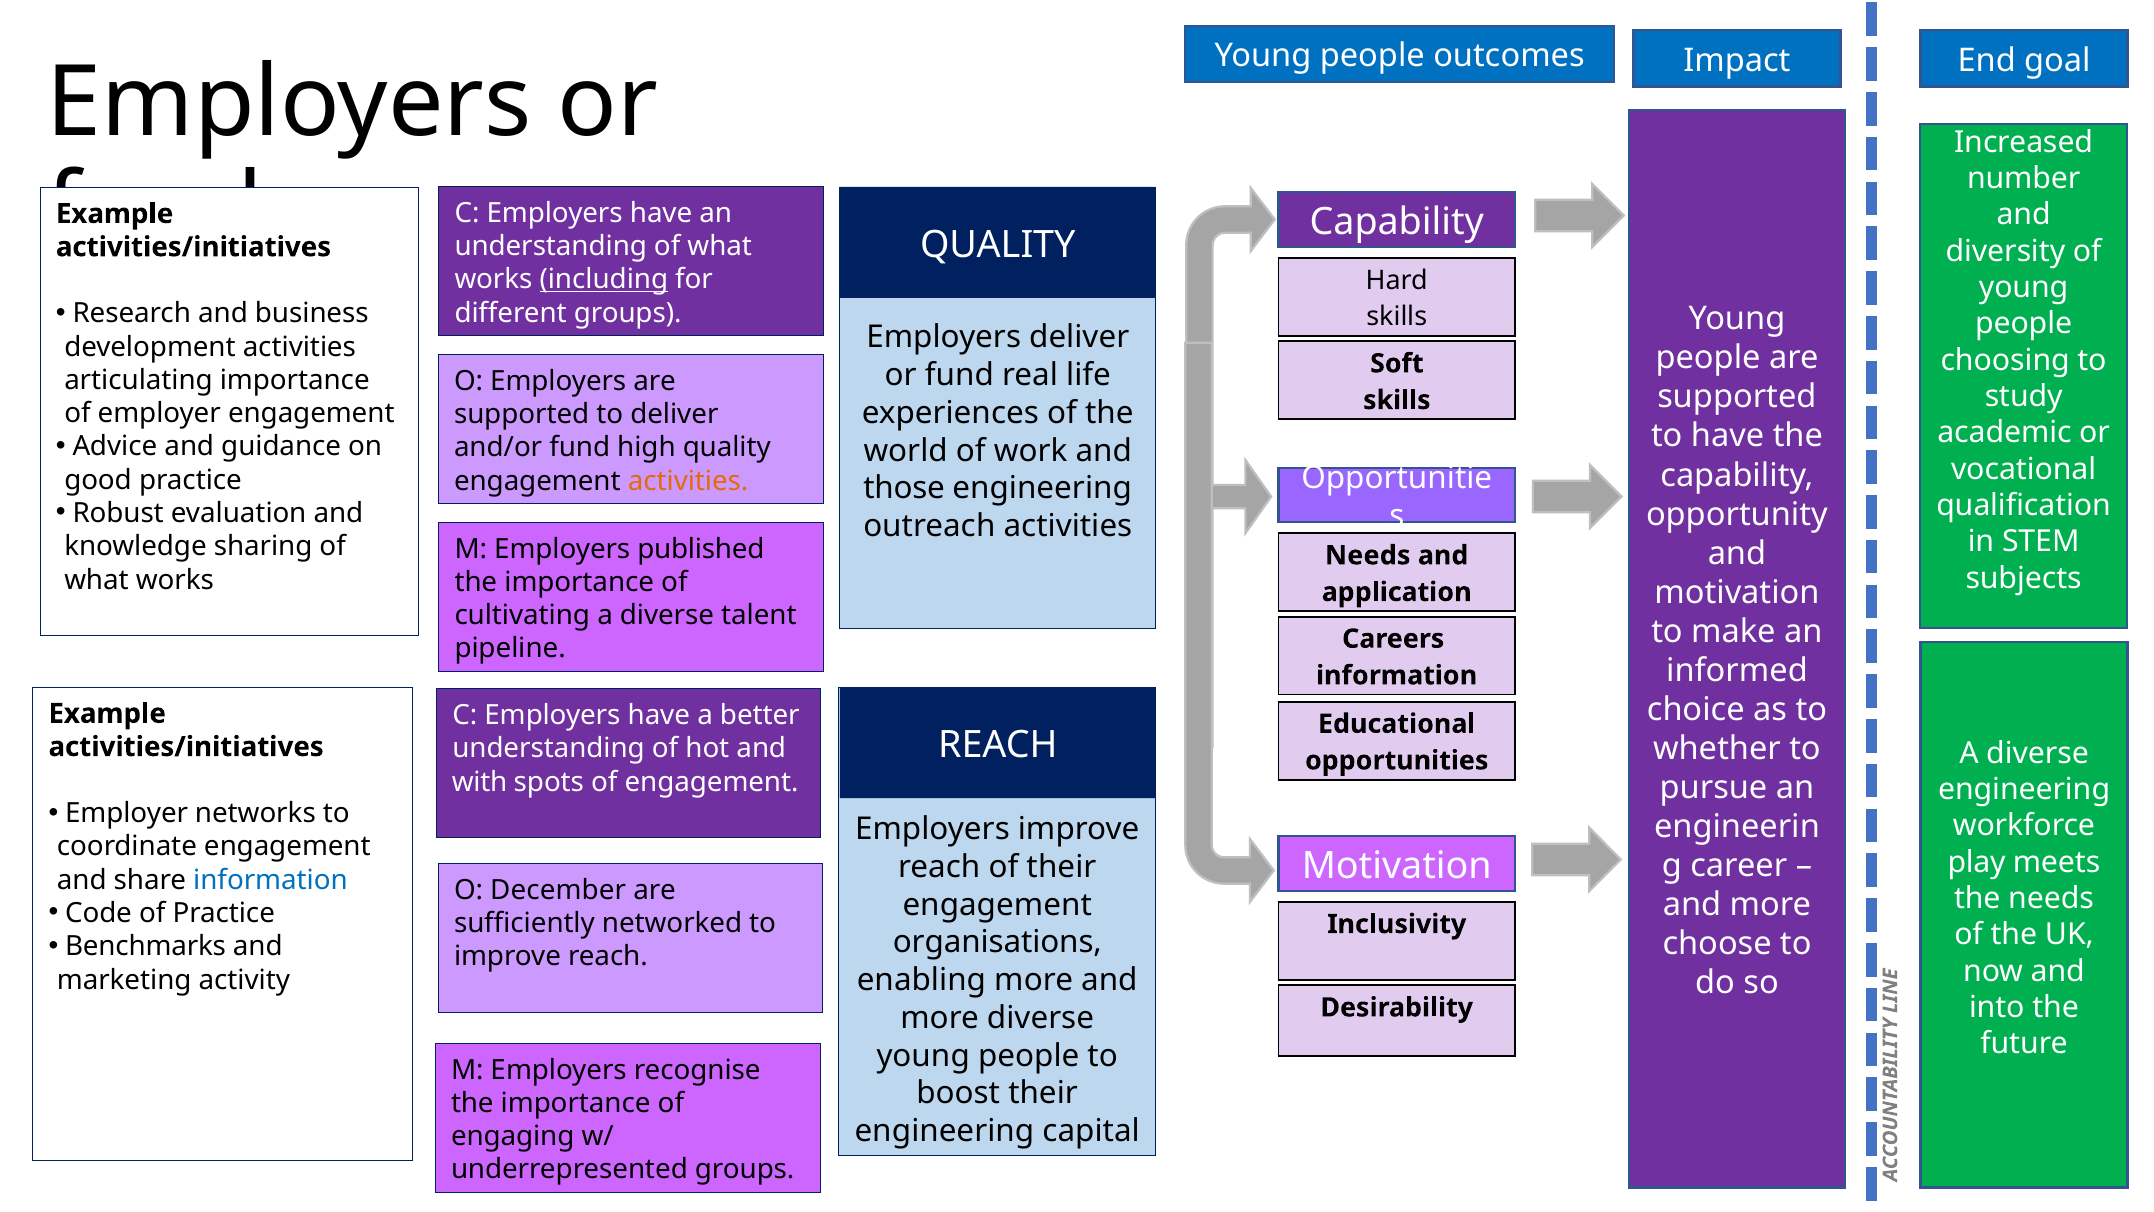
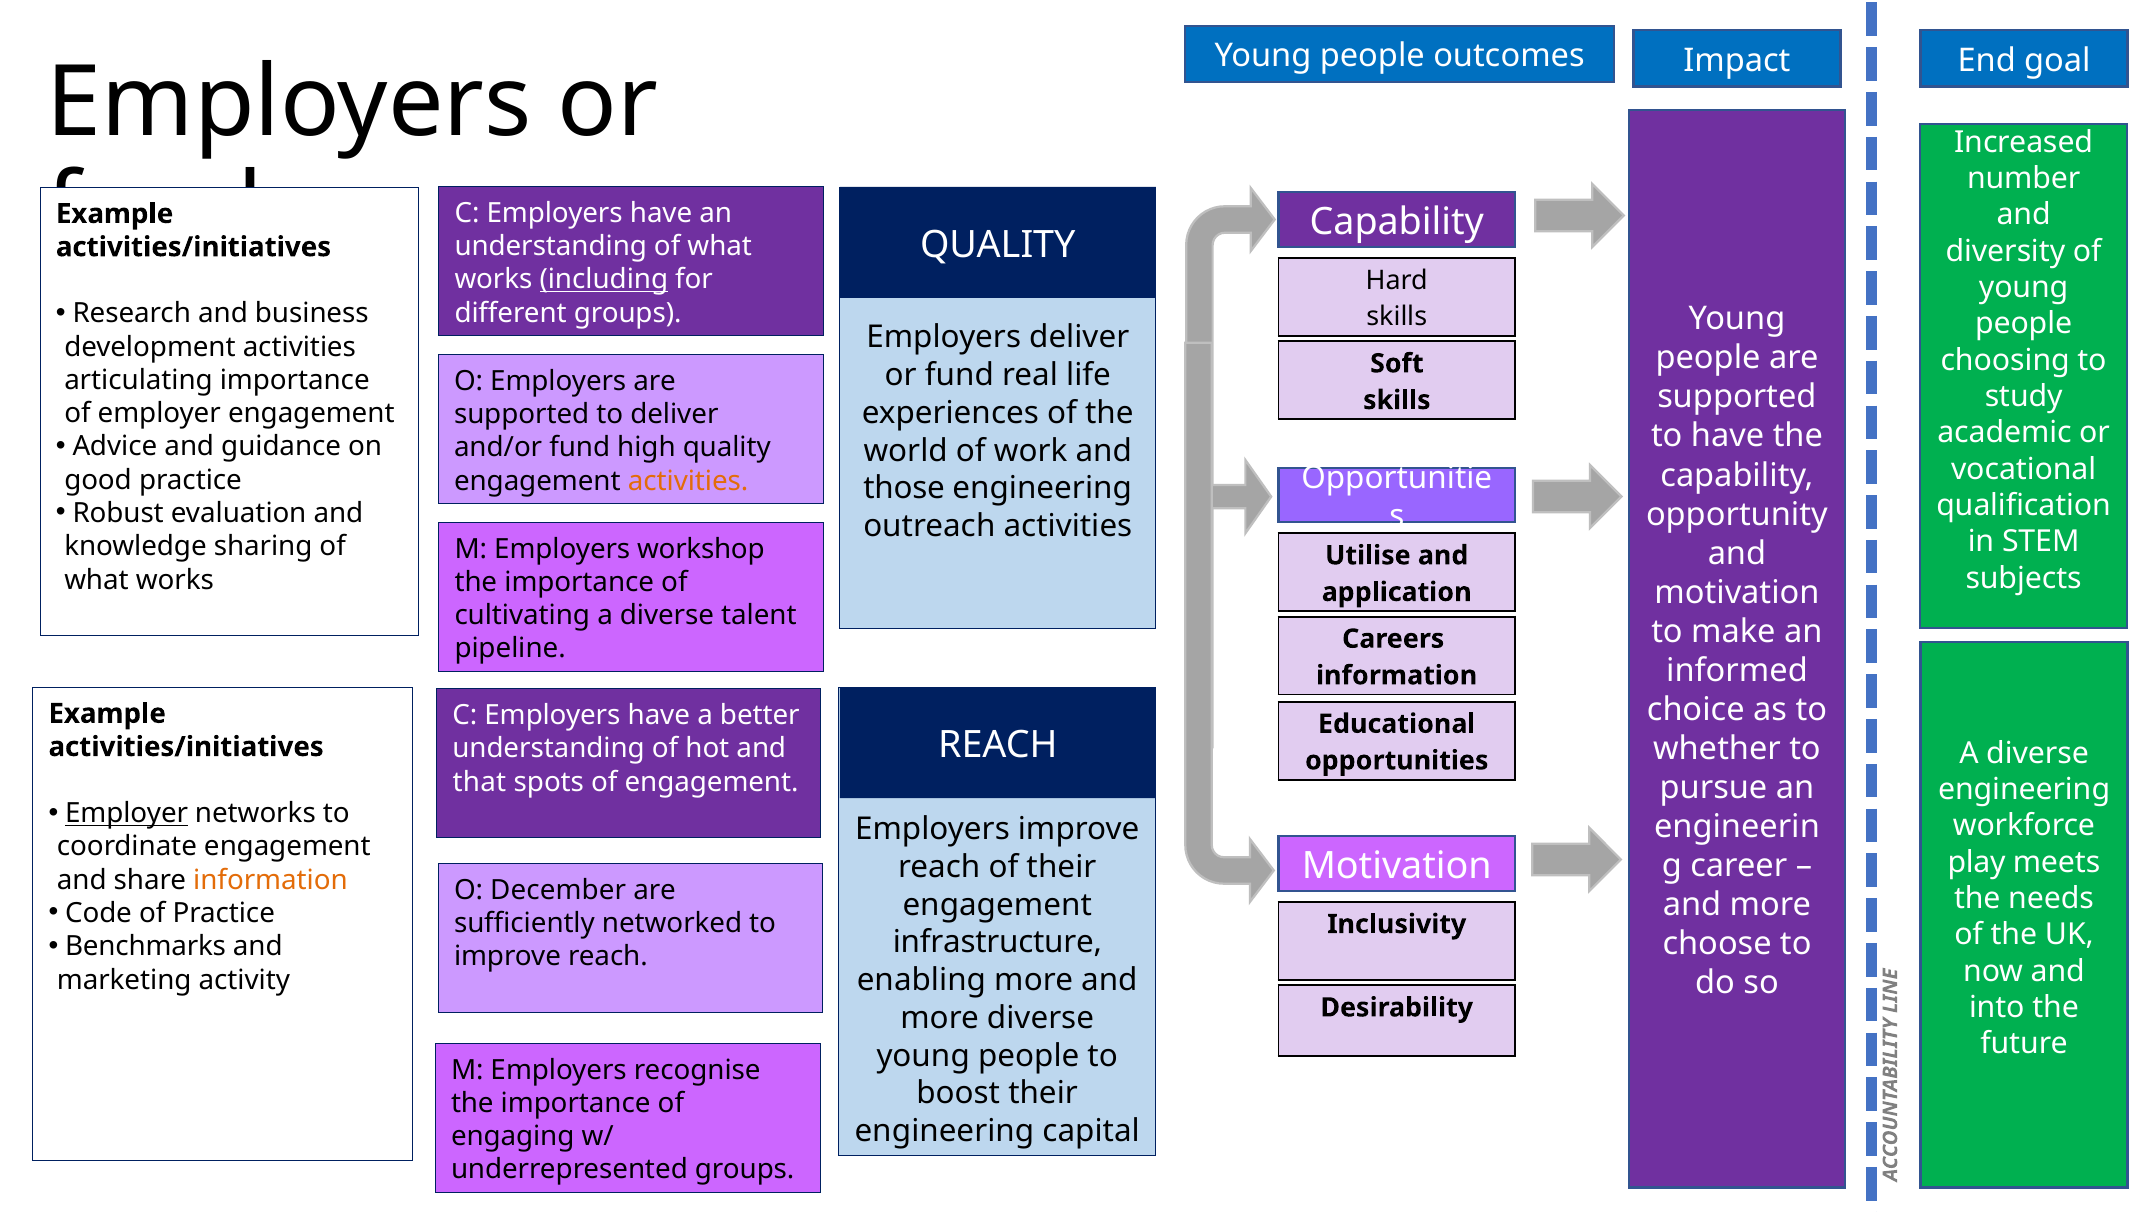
published: published -> workshop
Needs at (1368, 555): Needs -> Utilise
with: with -> that
Employer at (127, 813) underline: none -> present
information at (271, 880) colour: blue -> orange
organisations: organisations -> infrastructure
